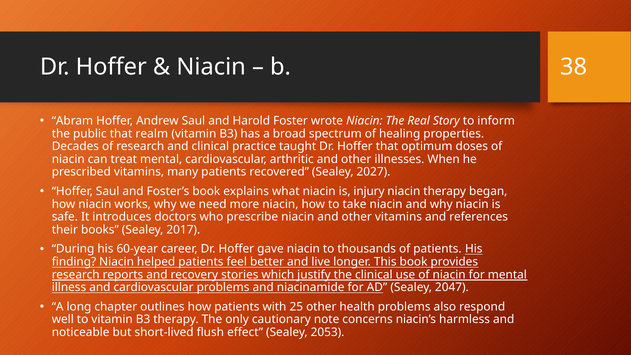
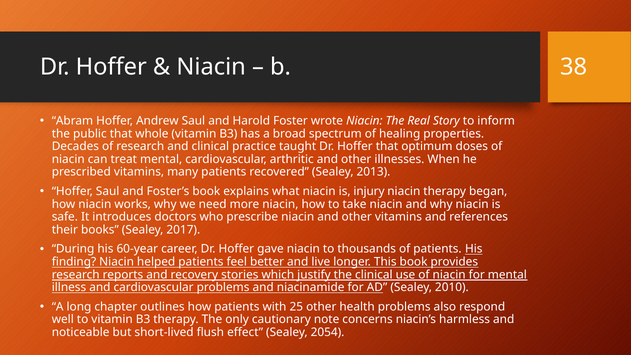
realm: realm -> whole
2027: 2027 -> 2013
2047: 2047 -> 2010
2053: 2053 -> 2054
